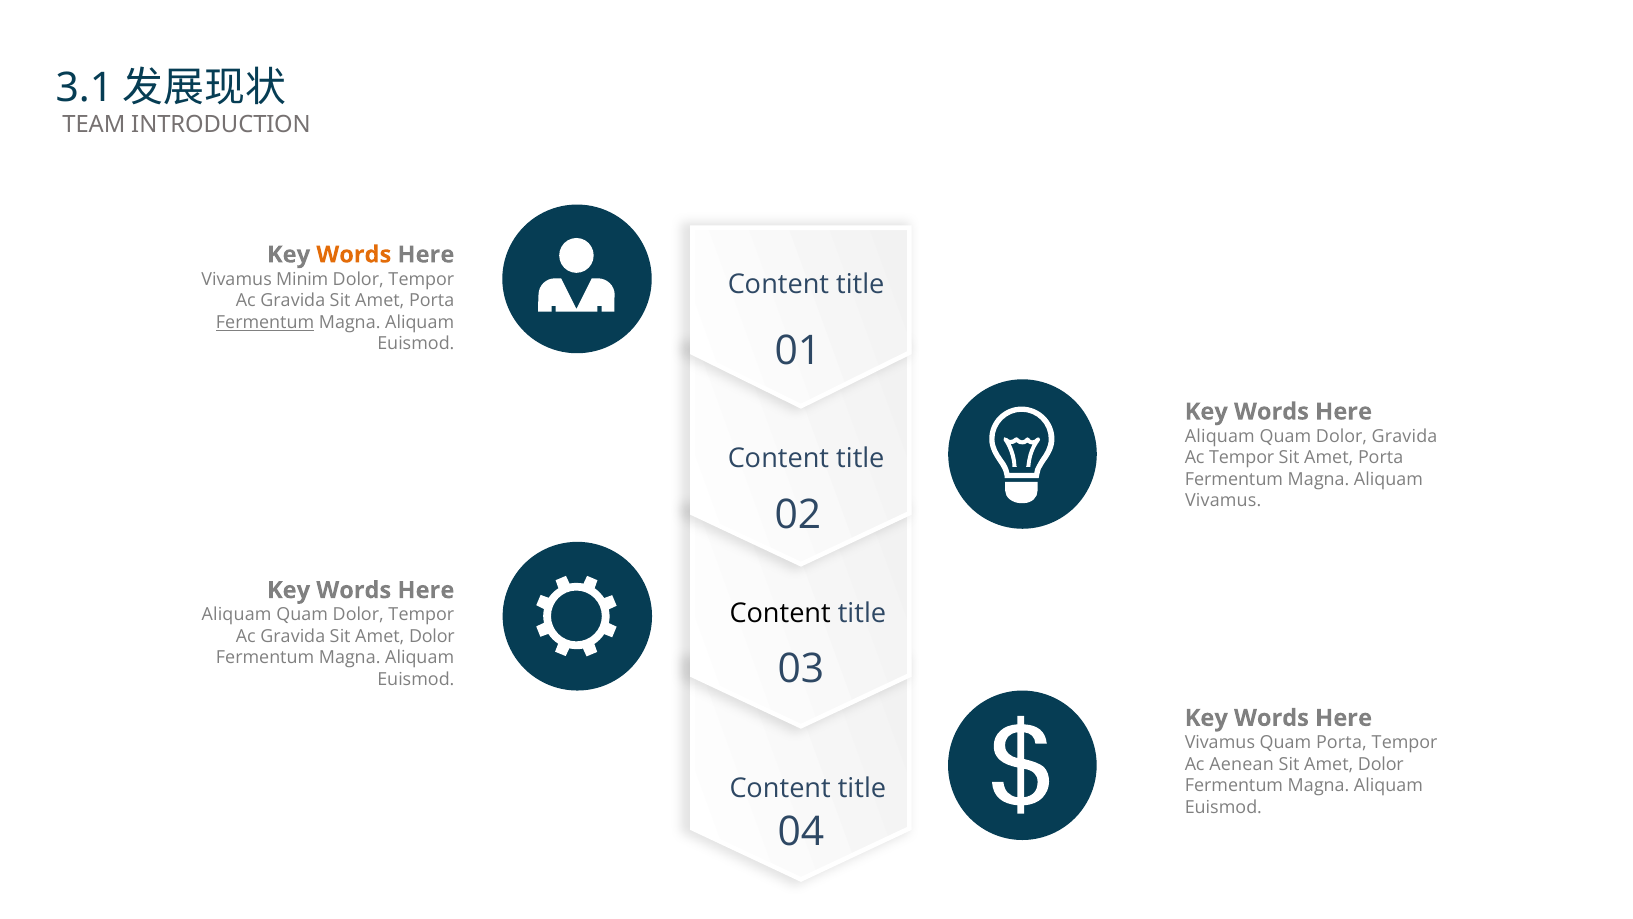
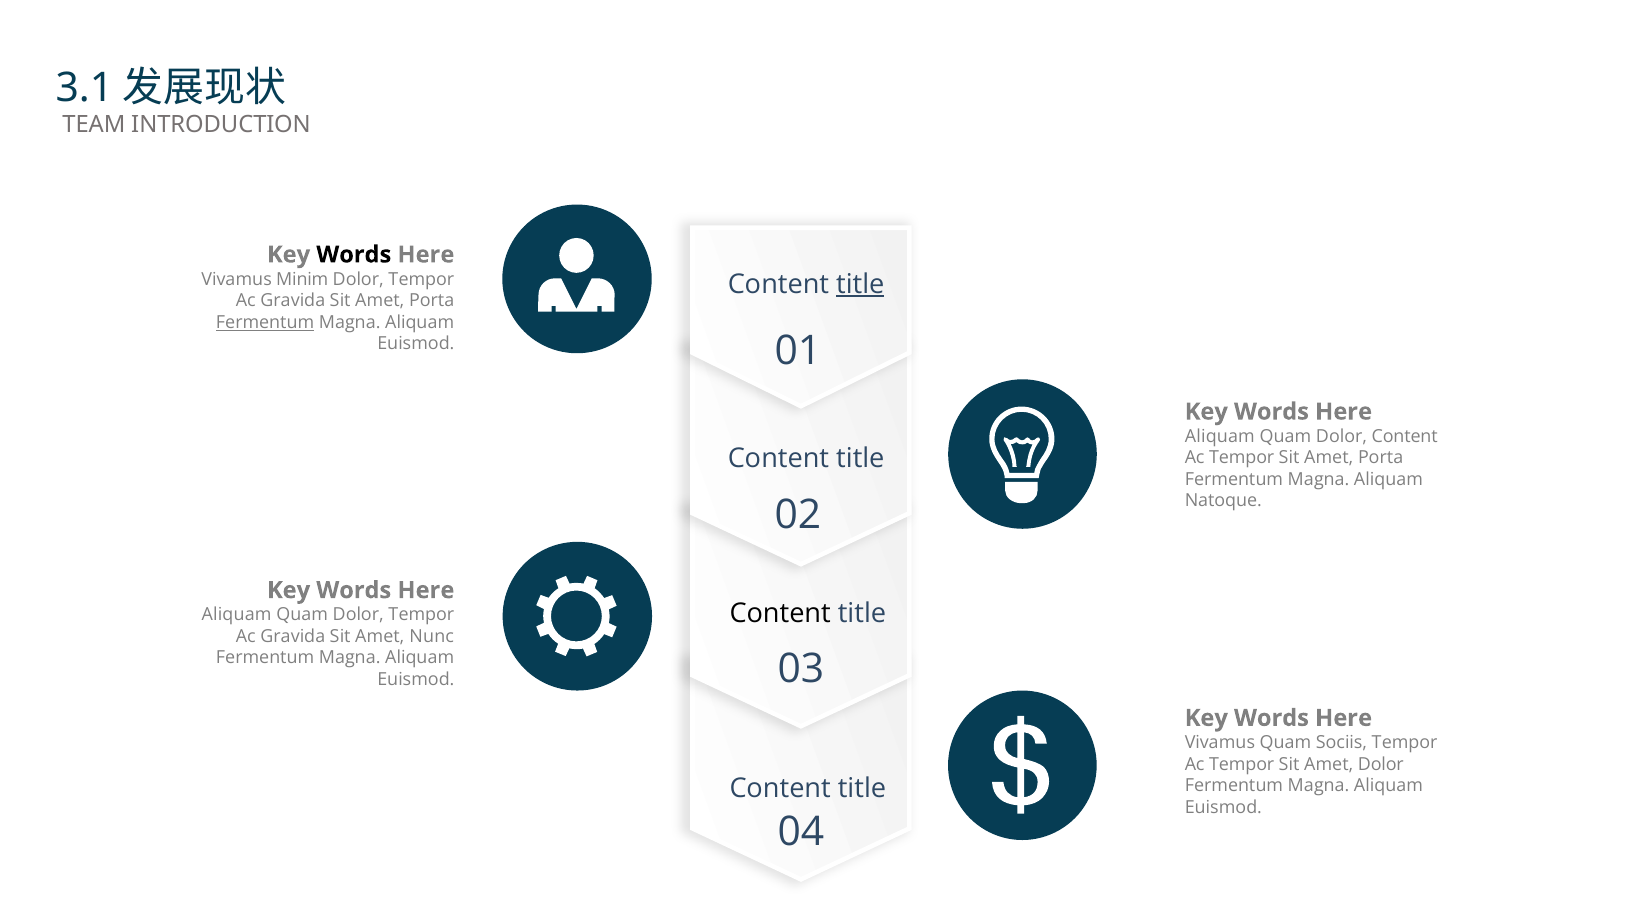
Words at (354, 255) colour: orange -> black
title at (860, 284) underline: none -> present
Dolor Gravida: Gravida -> Content
Vivamus at (1223, 501): Vivamus -> Natoque
Gravida Sit Amet Dolor: Dolor -> Nunc
Quam Porta: Porta -> Sociis
Aenean at (1242, 764): Aenean -> Tempor
